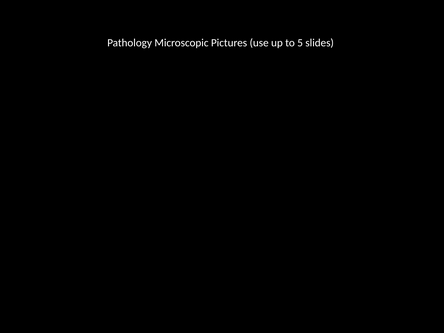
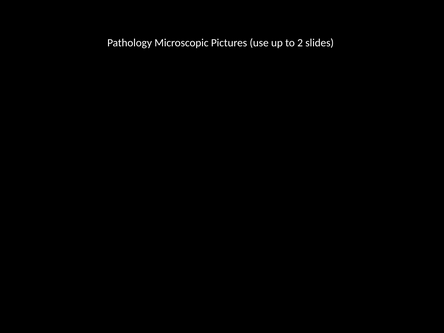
5: 5 -> 2
